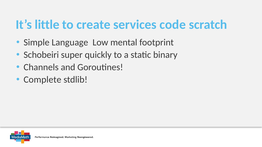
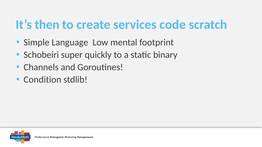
little: little -> then
Complete: Complete -> Condition
